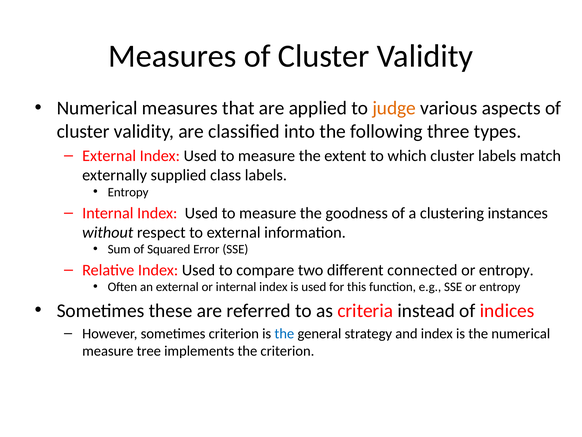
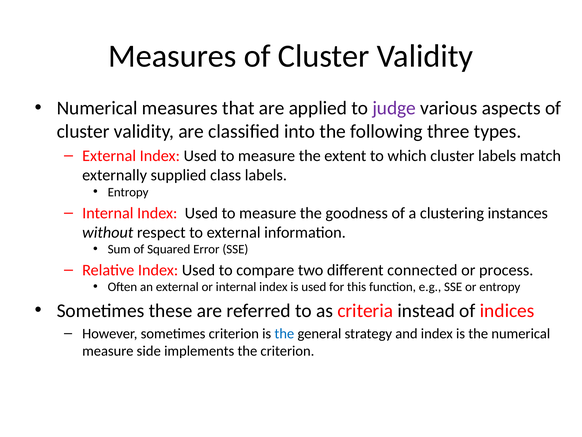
judge colour: orange -> purple
entropy at (506, 270): entropy -> process
tree: tree -> side
